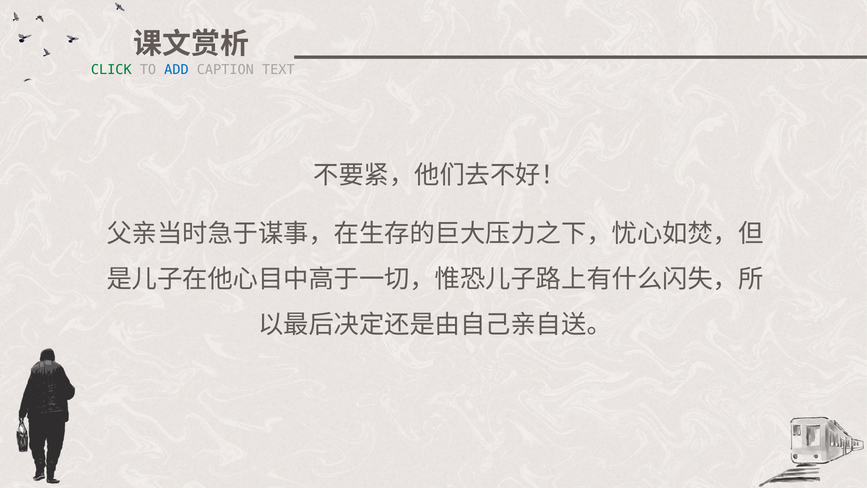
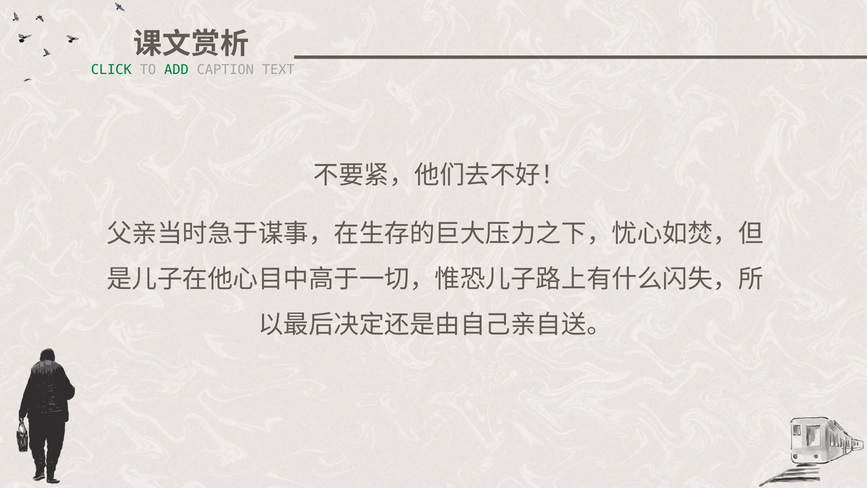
ADD colour: blue -> green
